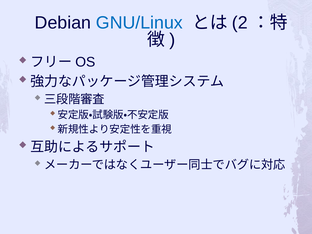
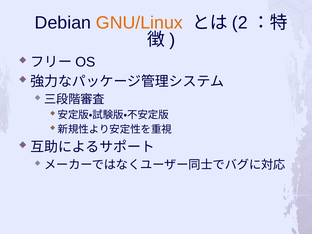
GNU/Linux colour: blue -> orange
